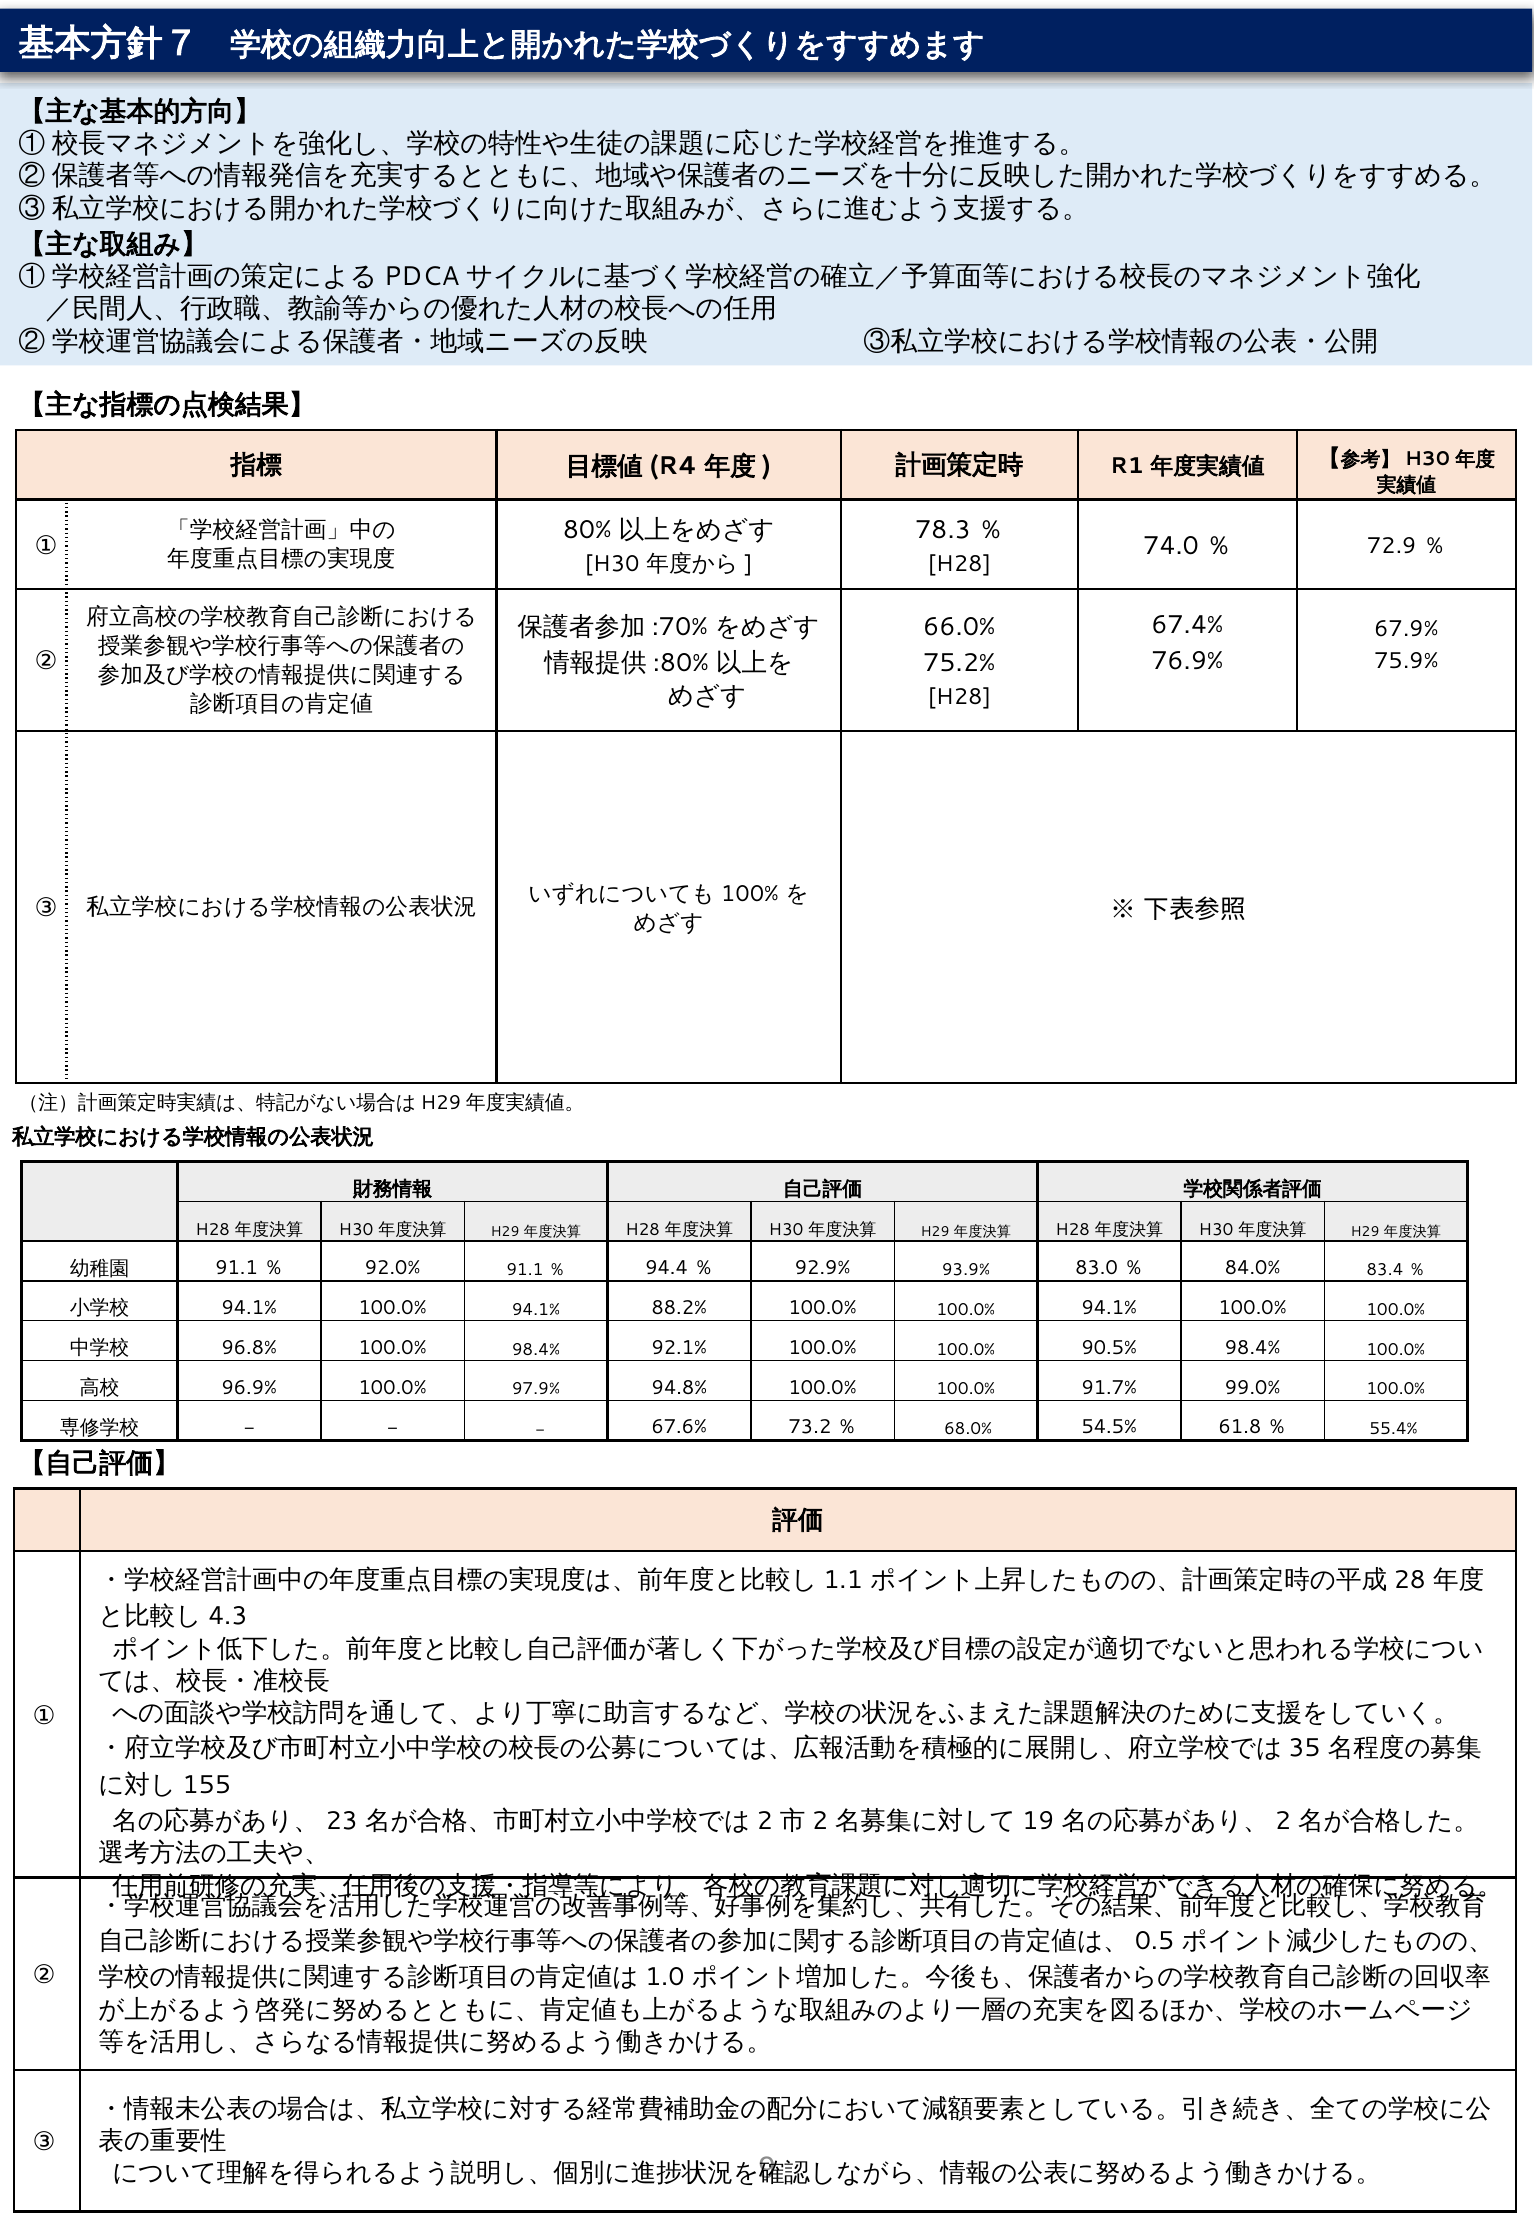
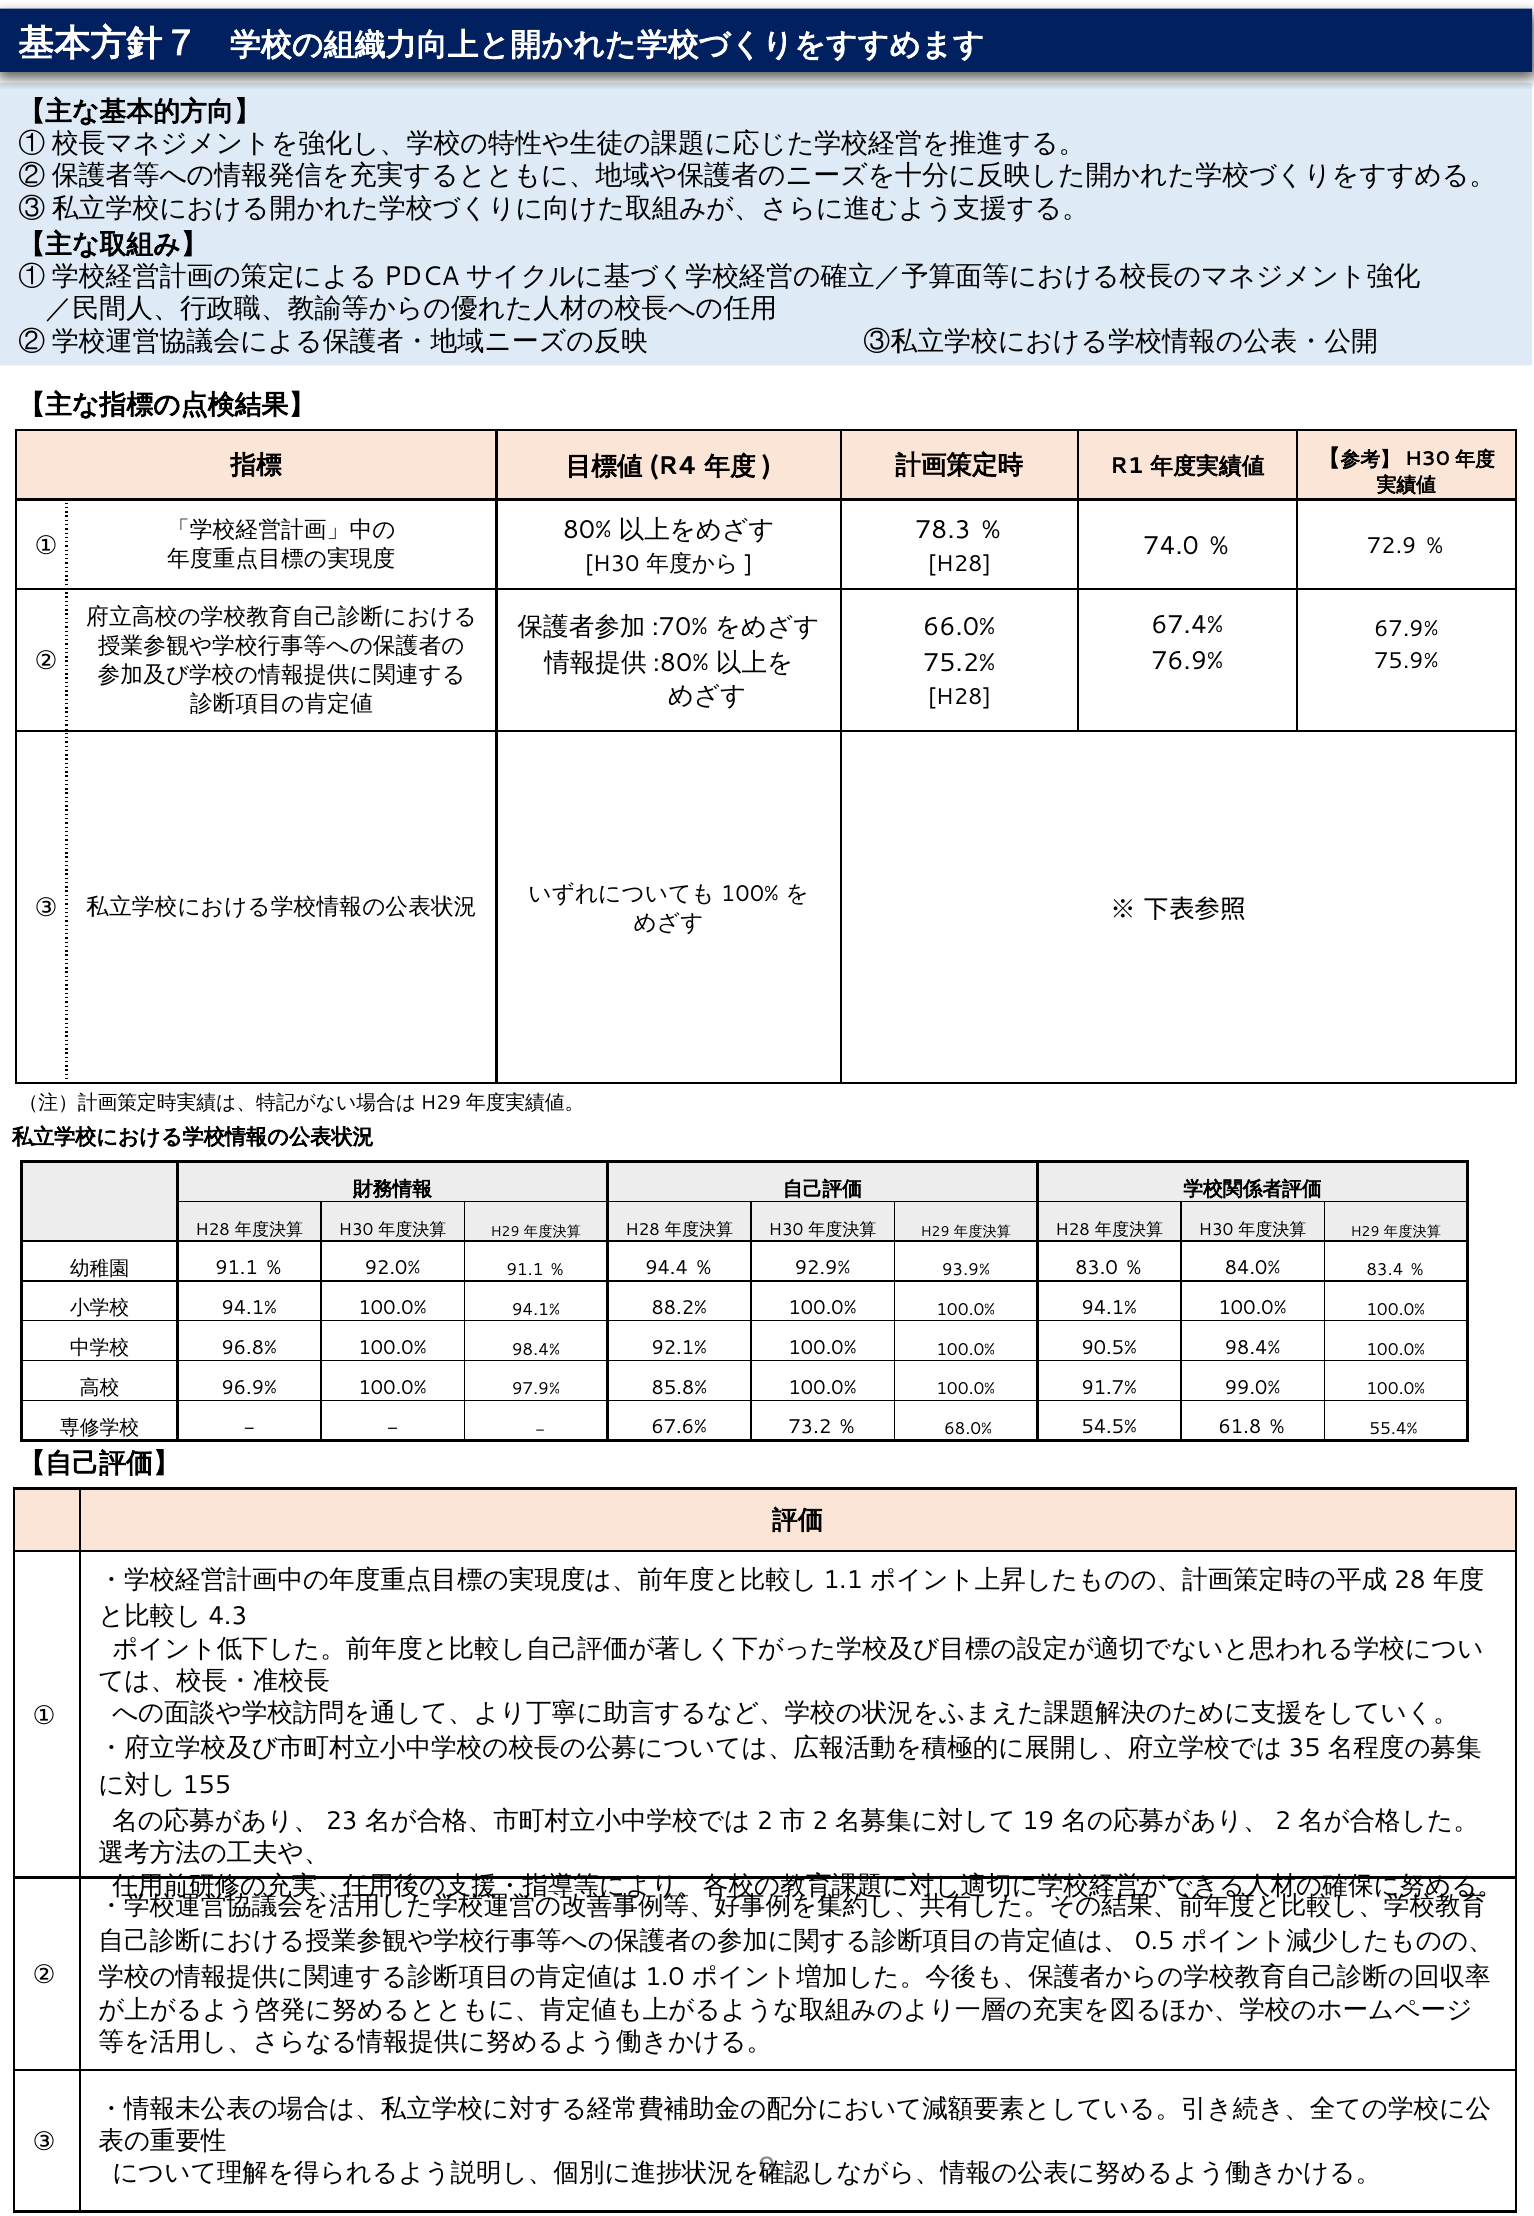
94.8%: 94.8% -> 85.8%
